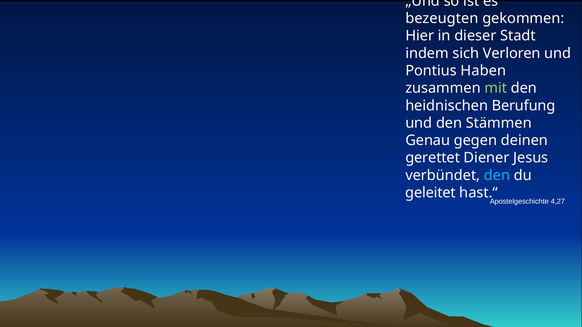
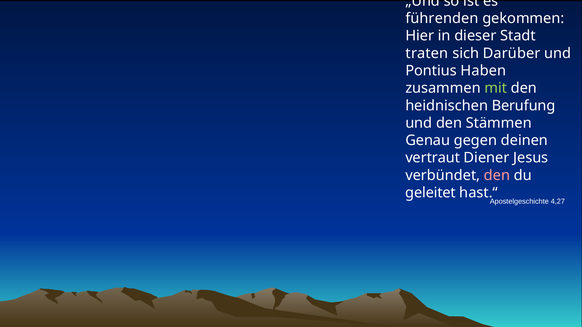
bezeugten: bezeugten -> führenden
indem: indem -> traten
Verloren: Verloren -> Darüber
gerettet: gerettet -> vertraut
den at (497, 176) colour: light blue -> pink
